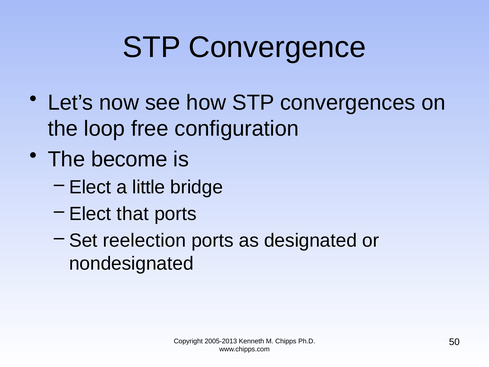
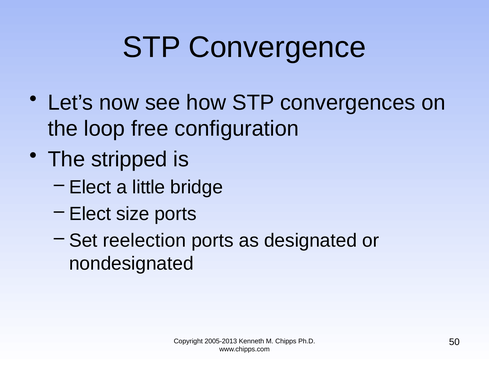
become: become -> stripped
that: that -> size
